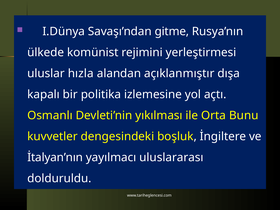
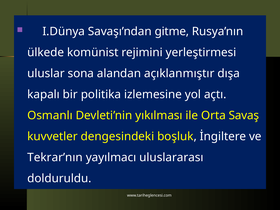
hızla: hızla -> sona
Bunu: Bunu -> Savaş
İtalyan’nın: İtalyan’nın -> Tekrar’nın
